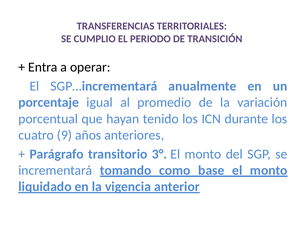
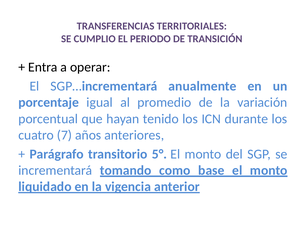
9: 9 -> 7
3°: 3° -> 5°
